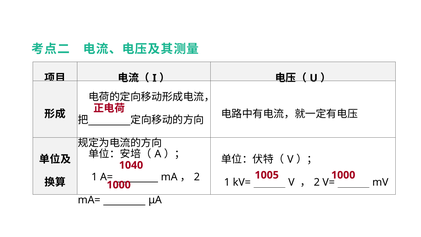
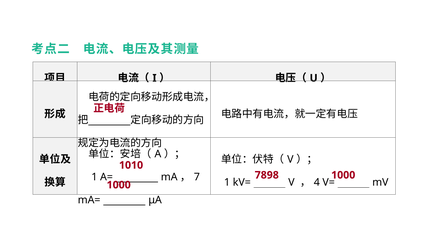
1040: 1040 -> 1010
1005: 1005 -> 7898
2 at (197, 177): 2 -> 7
2 at (317, 182): 2 -> 4
